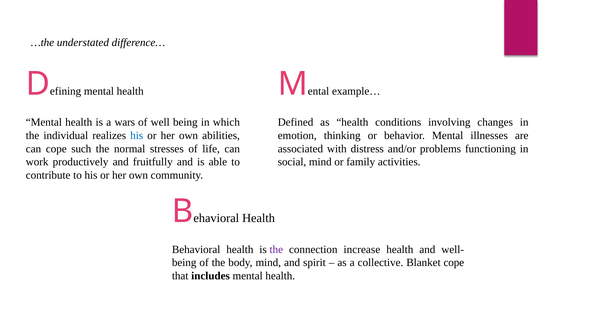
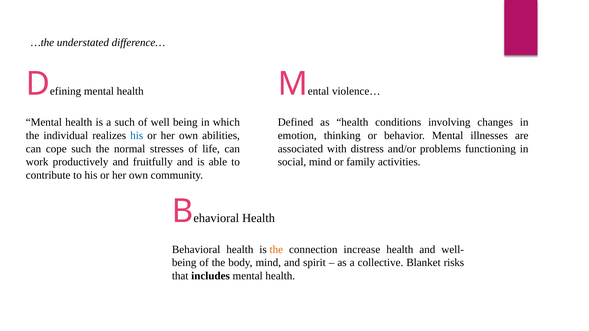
example…: example… -> violence…
a wars: wars -> such
the at (276, 250) colour: purple -> orange
Blanket cope: cope -> risks
